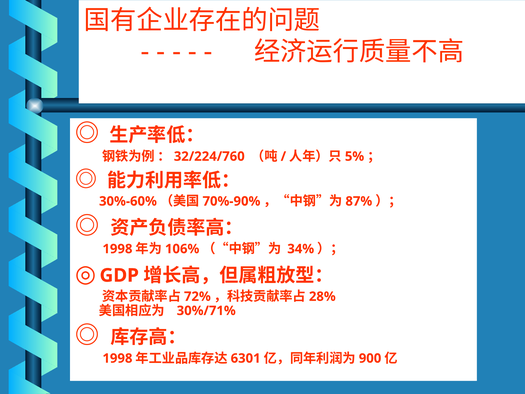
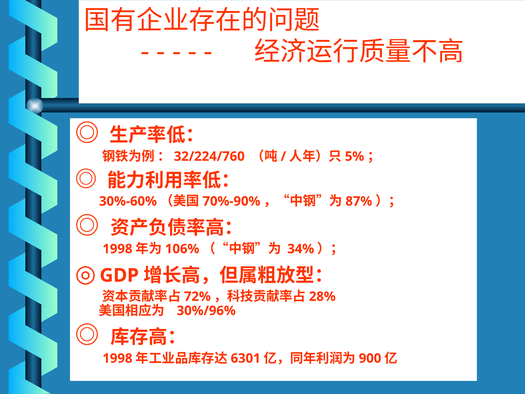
30%/71%: 30%/71% -> 30%/96%
